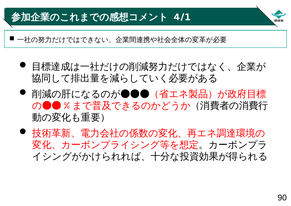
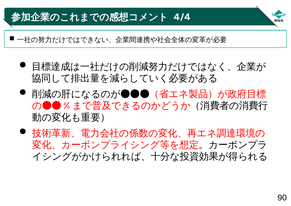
4/1: 4/1 -> 4/4
